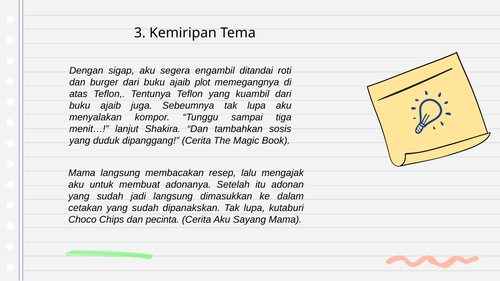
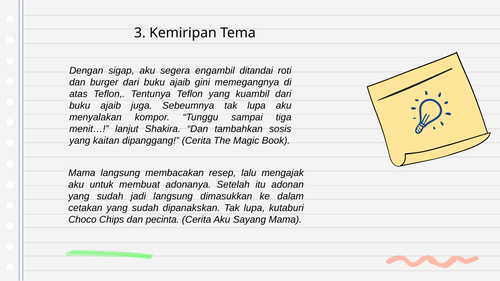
plot: plot -> gini
duduk: duduk -> kaitan
